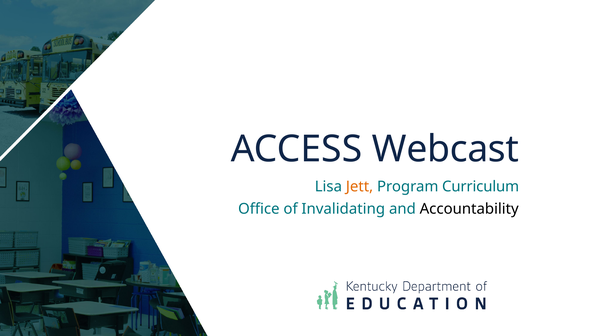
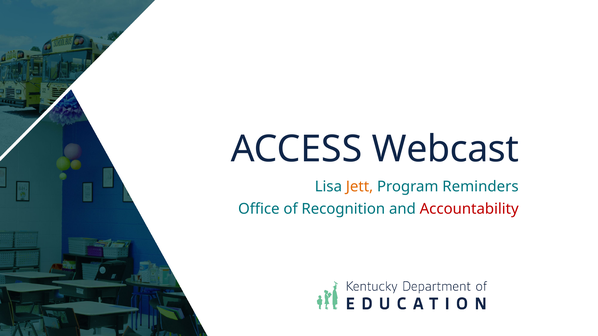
Curriculum: Curriculum -> Reminders
Invalidating: Invalidating -> Recognition
Accountability colour: black -> red
